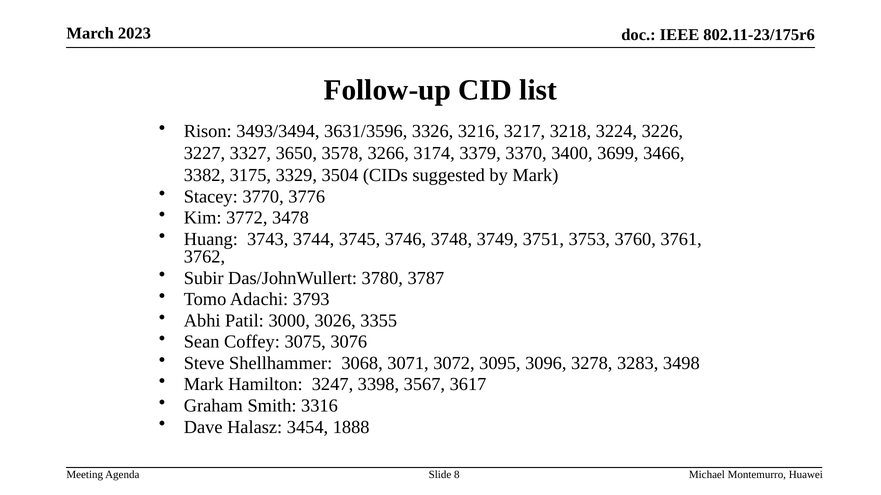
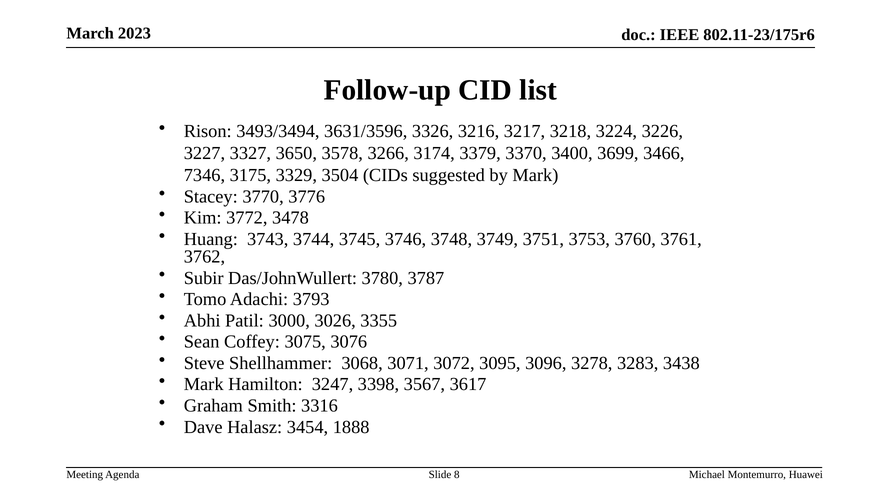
3382: 3382 -> 7346
3498: 3498 -> 3438
